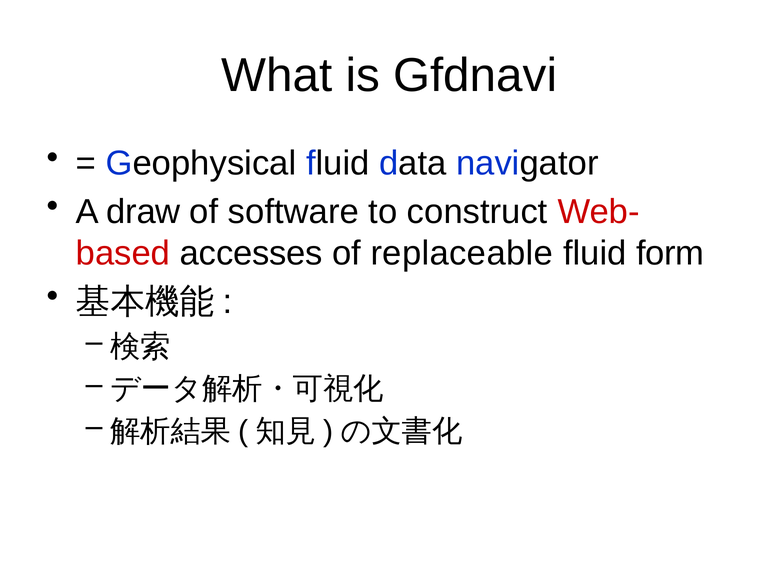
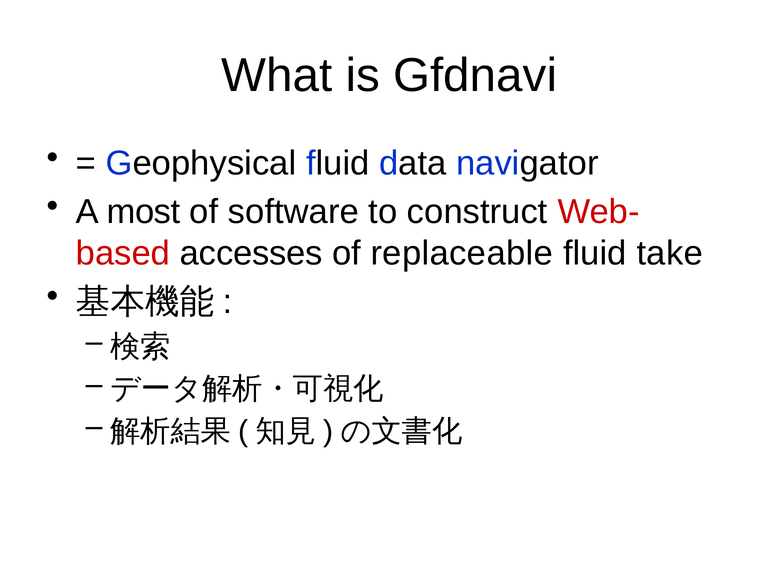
draw: draw -> most
form: form -> take
